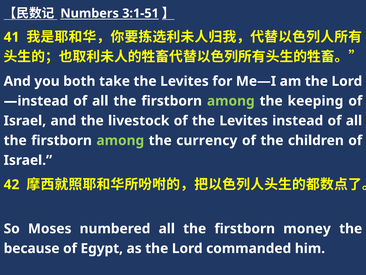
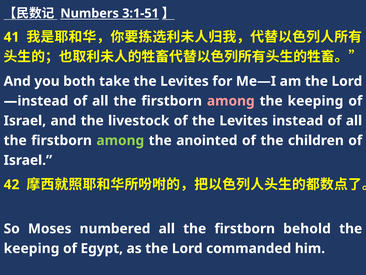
among at (231, 101) colour: light green -> pink
currency: currency -> anointed
money: money -> behold
because at (32, 248): because -> keeping
